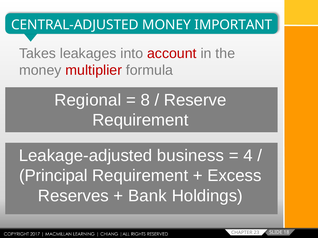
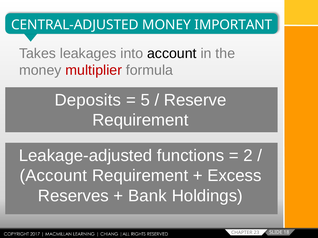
account at (172, 53) colour: red -> black
Regional: Regional -> Deposits
8: 8 -> 5
business: business -> functions
4: 4 -> 2
Principal at (53, 176): Principal -> Account
